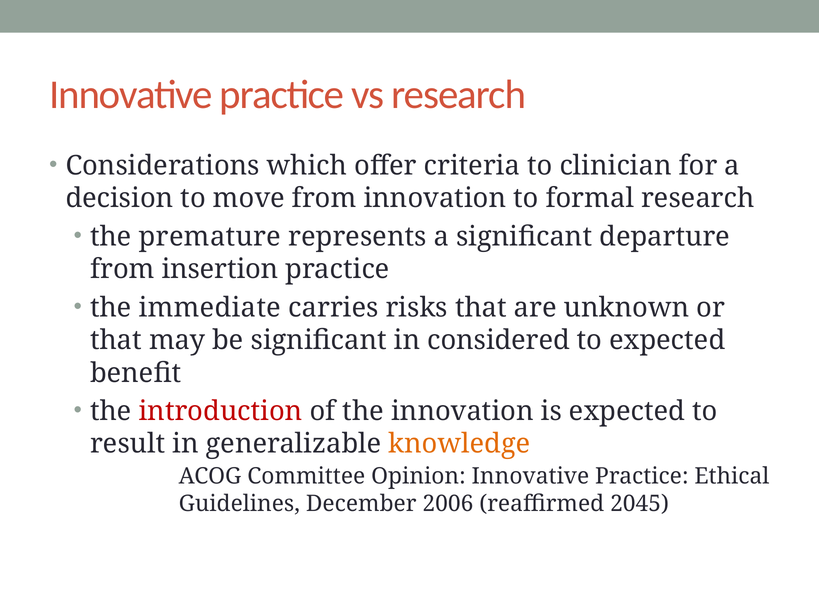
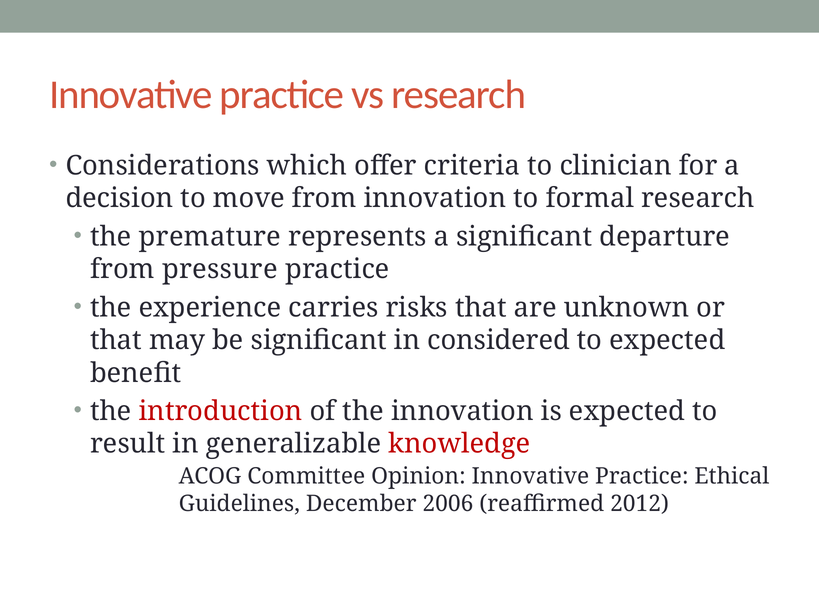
insertion: insertion -> pressure
immediate: immediate -> experience
knowledge colour: orange -> red
2045: 2045 -> 2012
